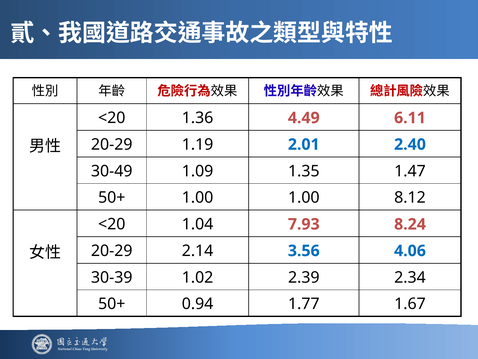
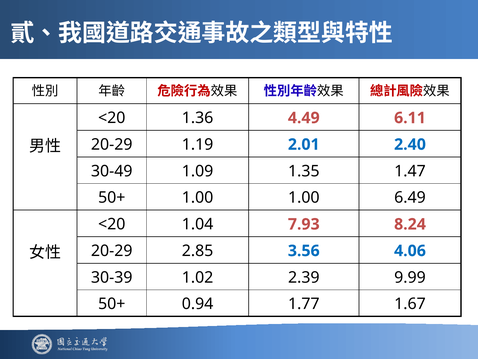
8.12: 8.12 -> 6.49
2.14: 2.14 -> 2.85
2.34: 2.34 -> 9.99
